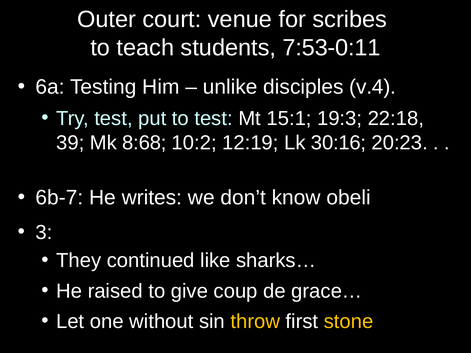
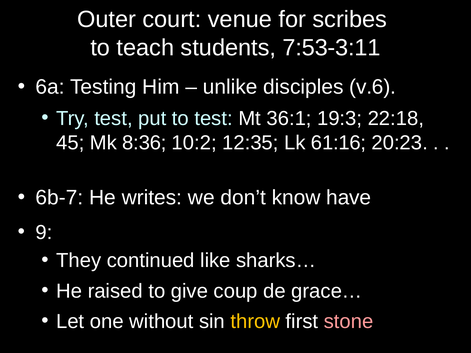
7:53-0:11: 7:53-0:11 -> 7:53-3:11
v.4: v.4 -> v.6
15:1: 15:1 -> 36:1
39: 39 -> 45
8:68: 8:68 -> 8:36
12:19: 12:19 -> 12:35
30:16: 30:16 -> 61:16
obeli: obeli -> have
3: 3 -> 9
stone colour: yellow -> pink
